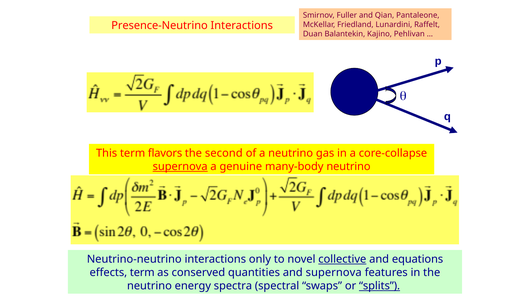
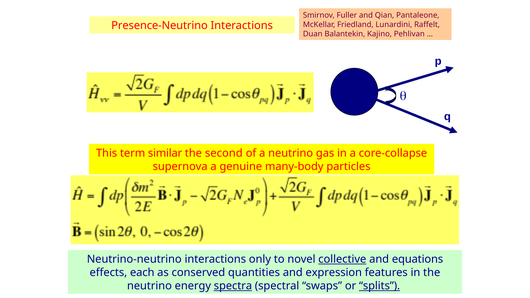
flavors: flavors -> similar
supernova at (180, 167) underline: present -> none
many-body neutrino: neutrino -> particles
effects term: term -> each
and supernova: supernova -> expression
spectra underline: none -> present
